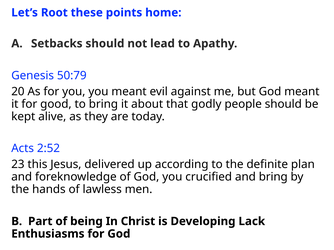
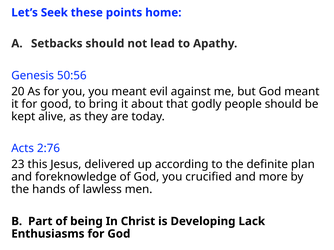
Root: Root -> Seek
50:79: 50:79 -> 50:56
2:52: 2:52 -> 2:76
and bring: bring -> more
